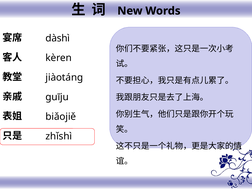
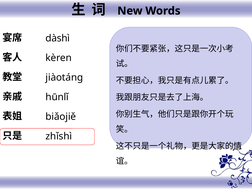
guīju: guīju -> hūnlǐ
